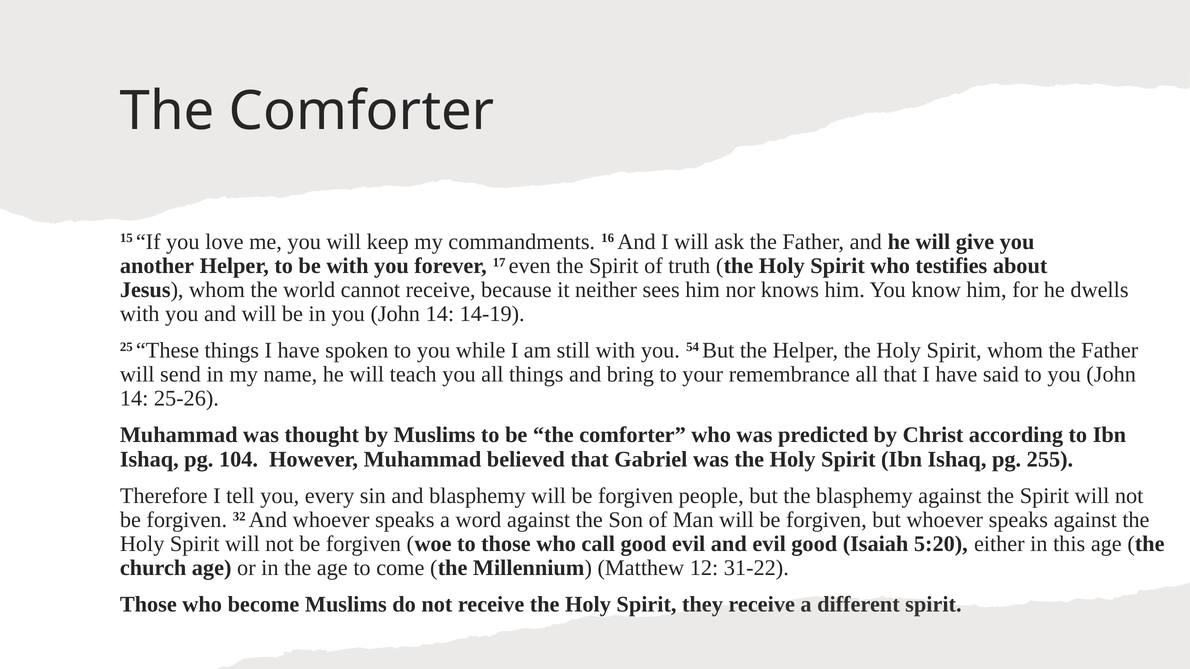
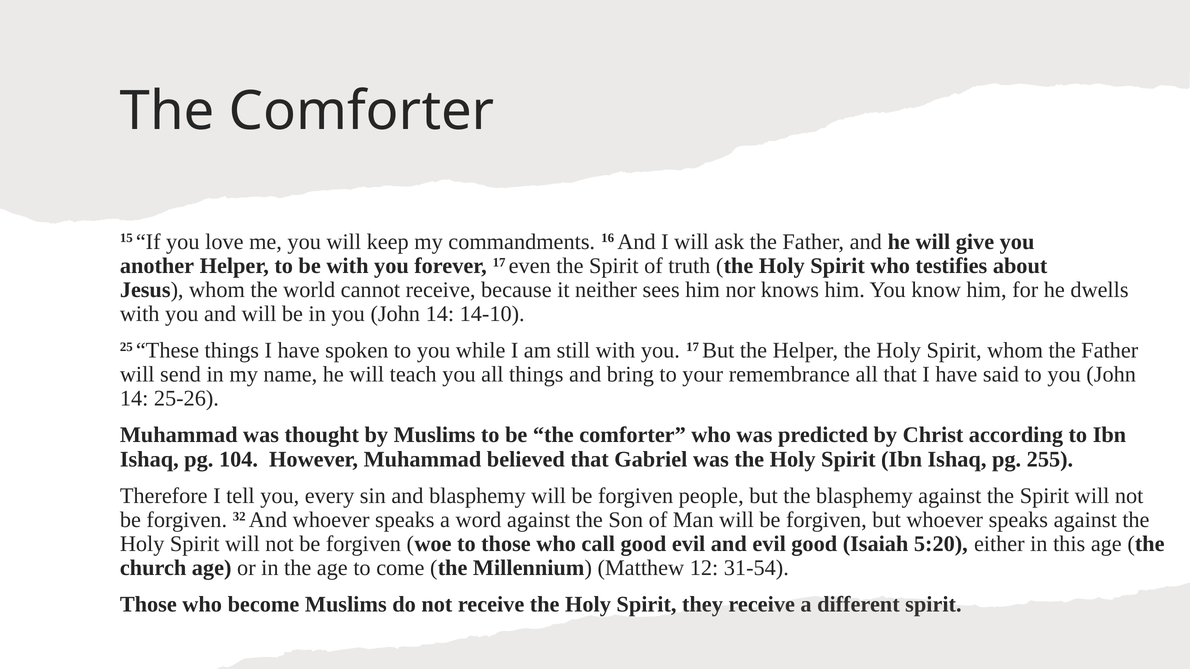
14-19: 14-19 -> 14-10
you 54: 54 -> 17
31-22: 31-22 -> 31-54
